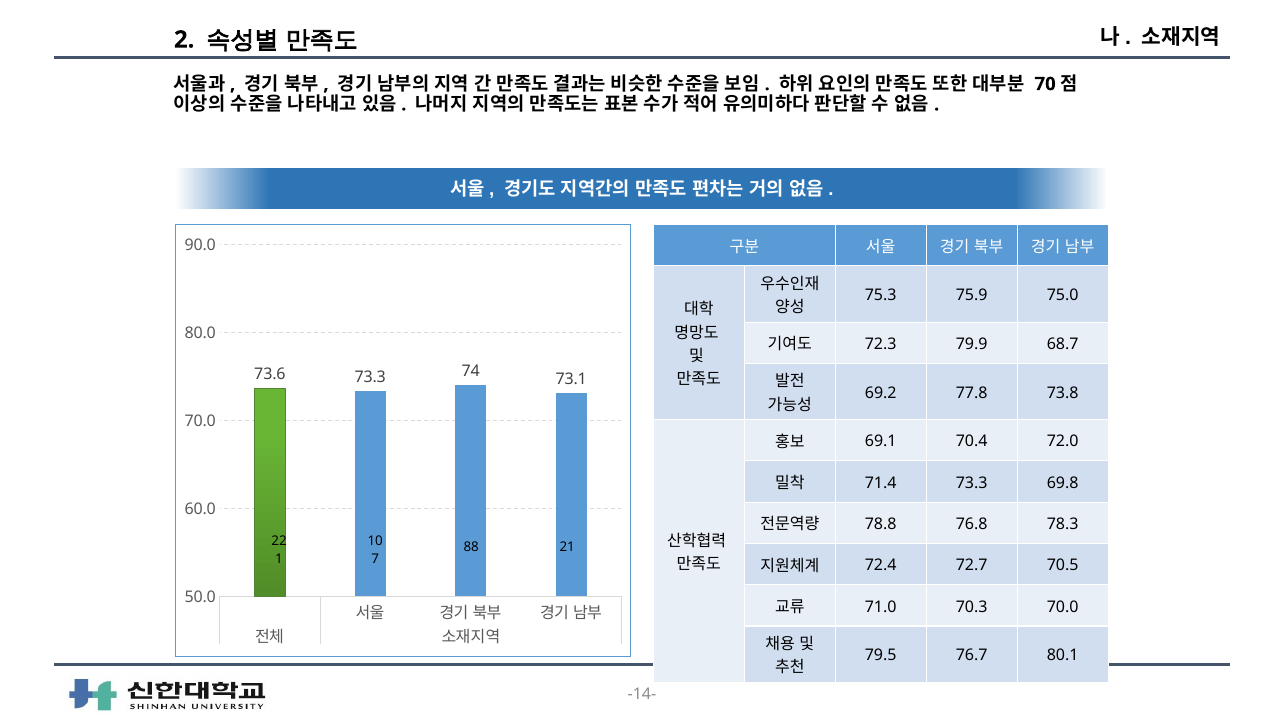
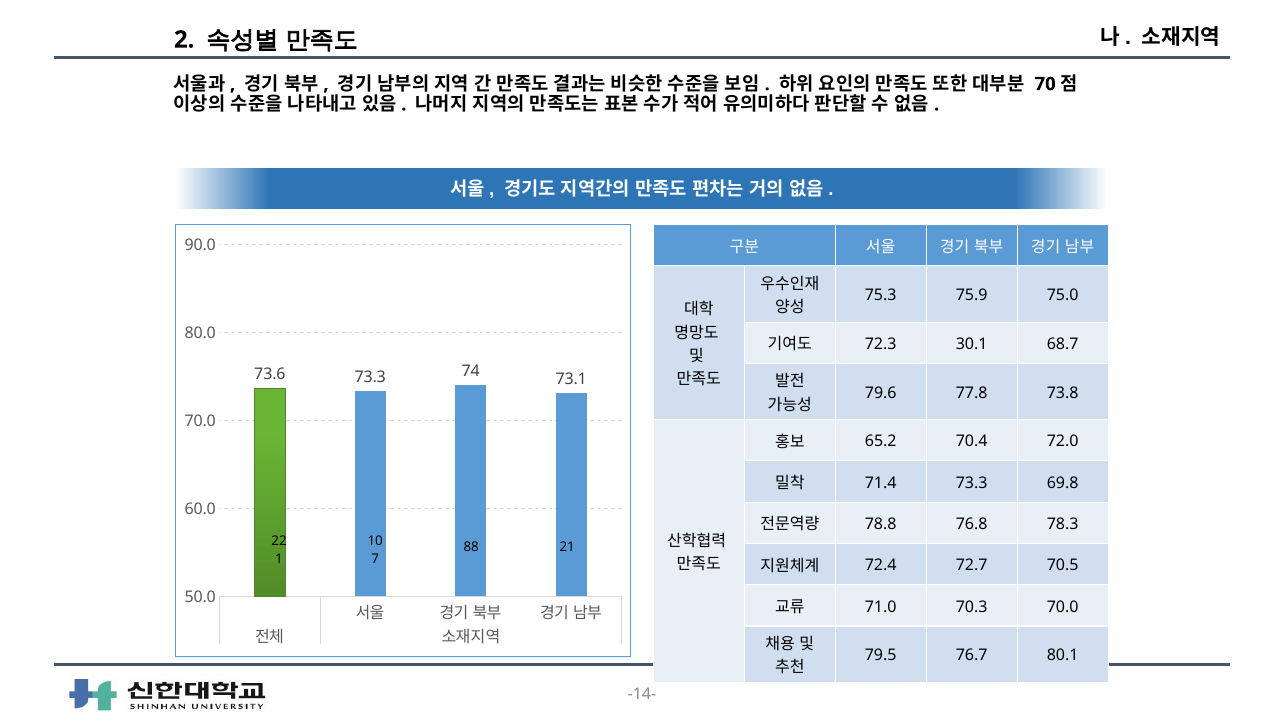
79.9: 79.9 -> 30.1
69.2: 69.2 -> 79.6
69.1: 69.1 -> 65.2
